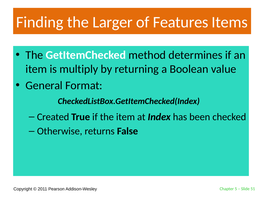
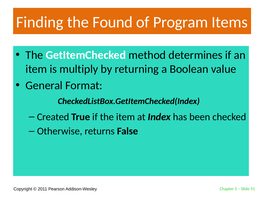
Larger: Larger -> Found
Features: Features -> Program
